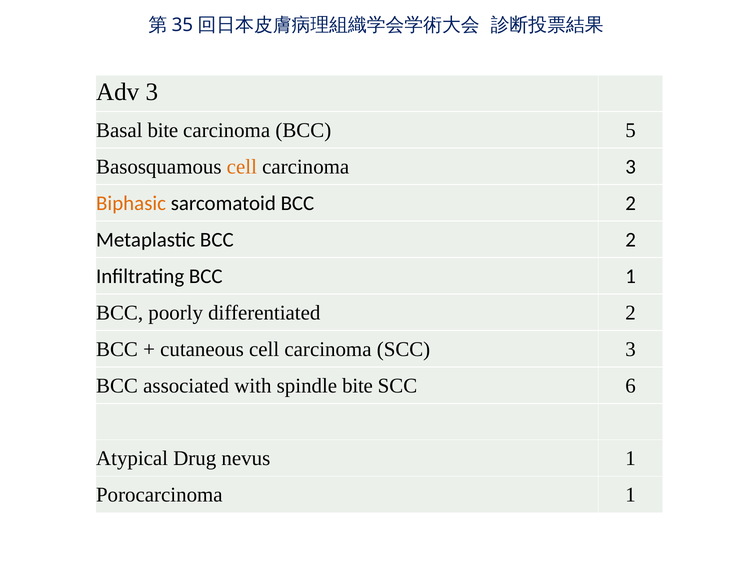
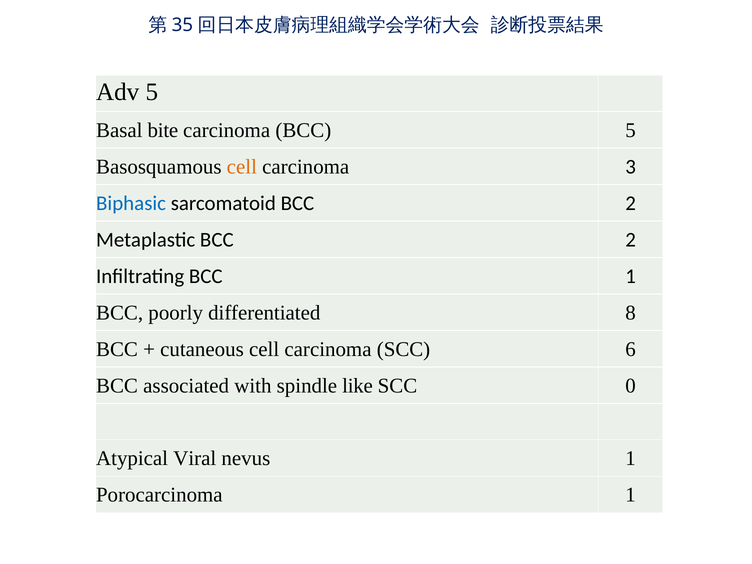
Adv 3: 3 -> 5
Biphasic colour: orange -> blue
differentiated 2: 2 -> 8
SCC 3: 3 -> 6
spindle bite: bite -> like
6: 6 -> 0
Drug: Drug -> Viral
